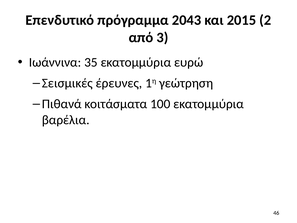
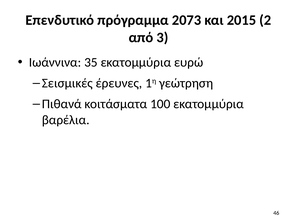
2043: 2043 -> 2073
